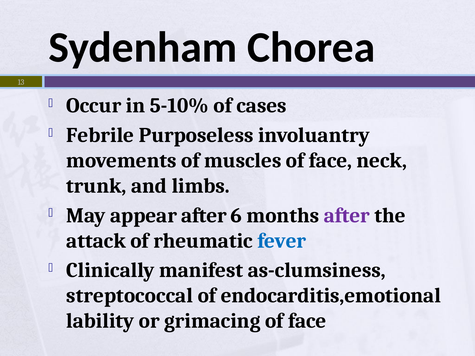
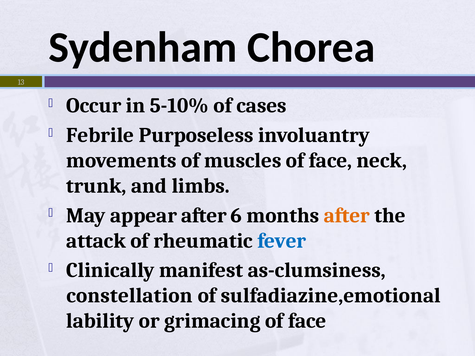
after at (347, 216) colour: purple -> orange
streptococcal: streptococcal -> constellation
endocarditis,emotional: endocarditis,emotional -> sulfadiazine,emotional
